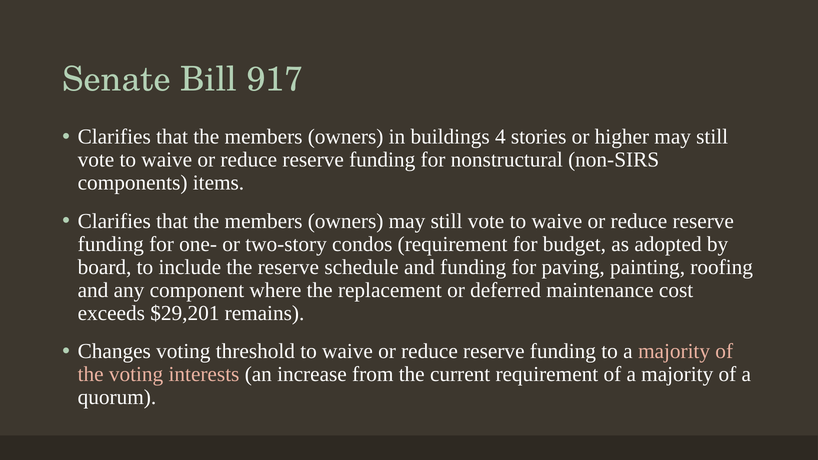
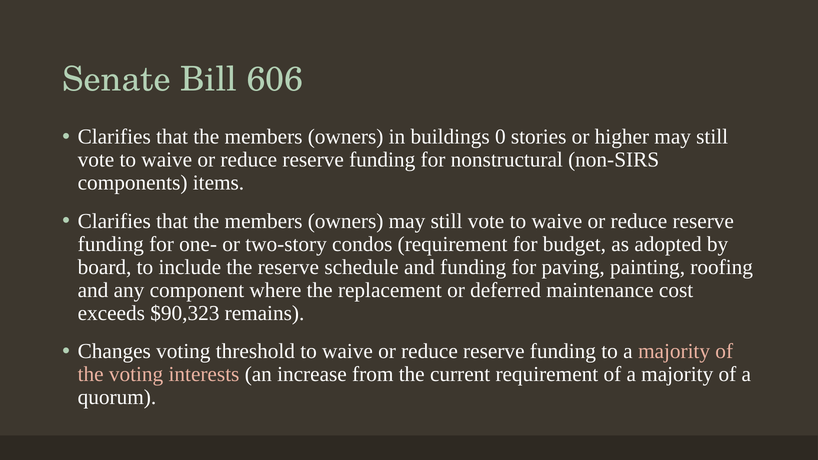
917: 917 -> 606
4: 4 -> 0
$29,201: $29,201 -> $90,323
